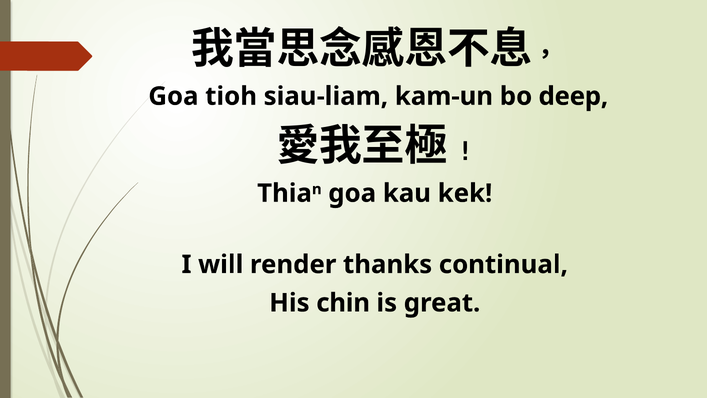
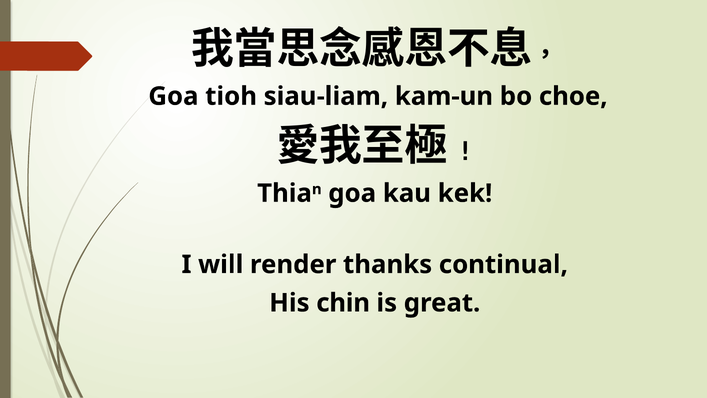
deep: deep -> choe
